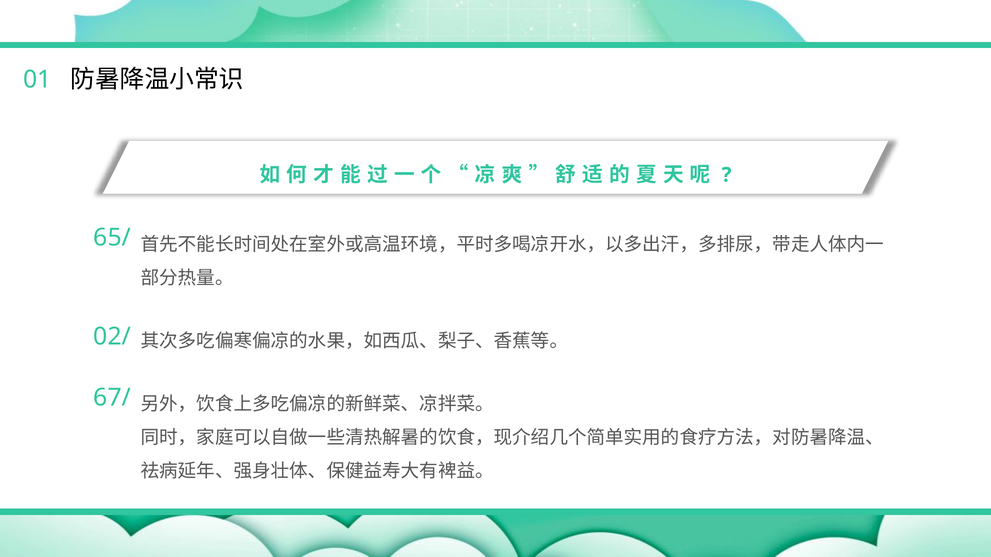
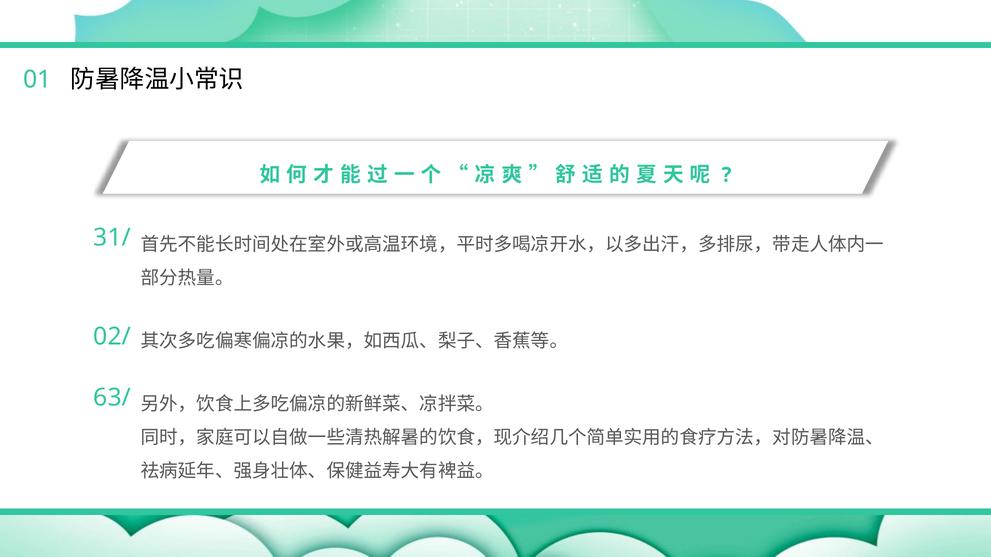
65/: 65/ -> 31/
67/: 67/ -> 63/
